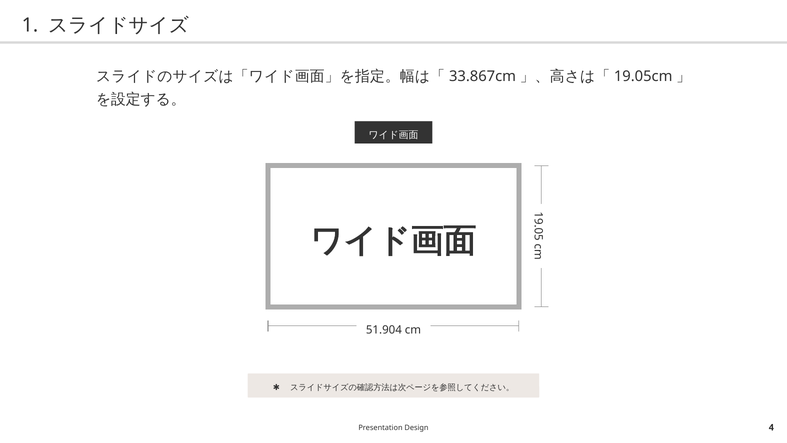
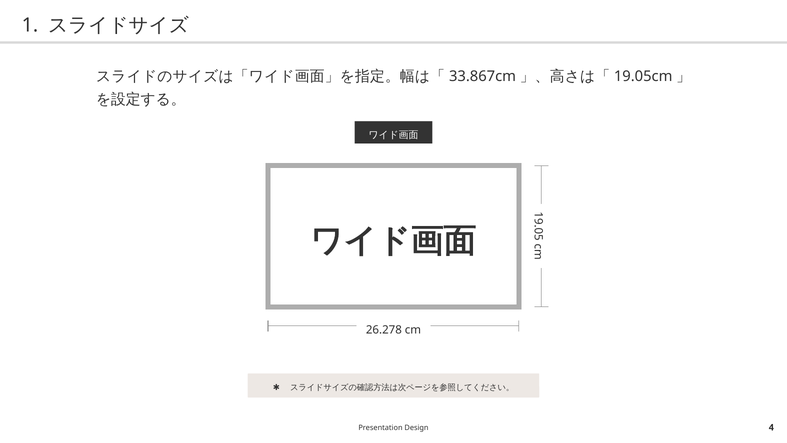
51.904: 51.904 -> 26.278
